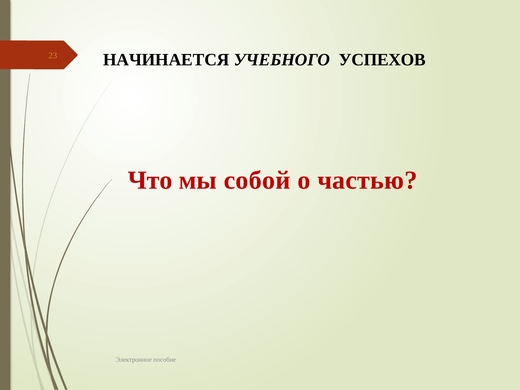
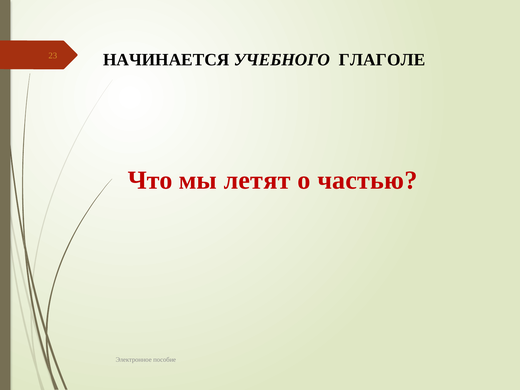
УСПЕХОВ: УСПЕХОВ -> ГЛАГОЛЕ
собой: собой -> летят
